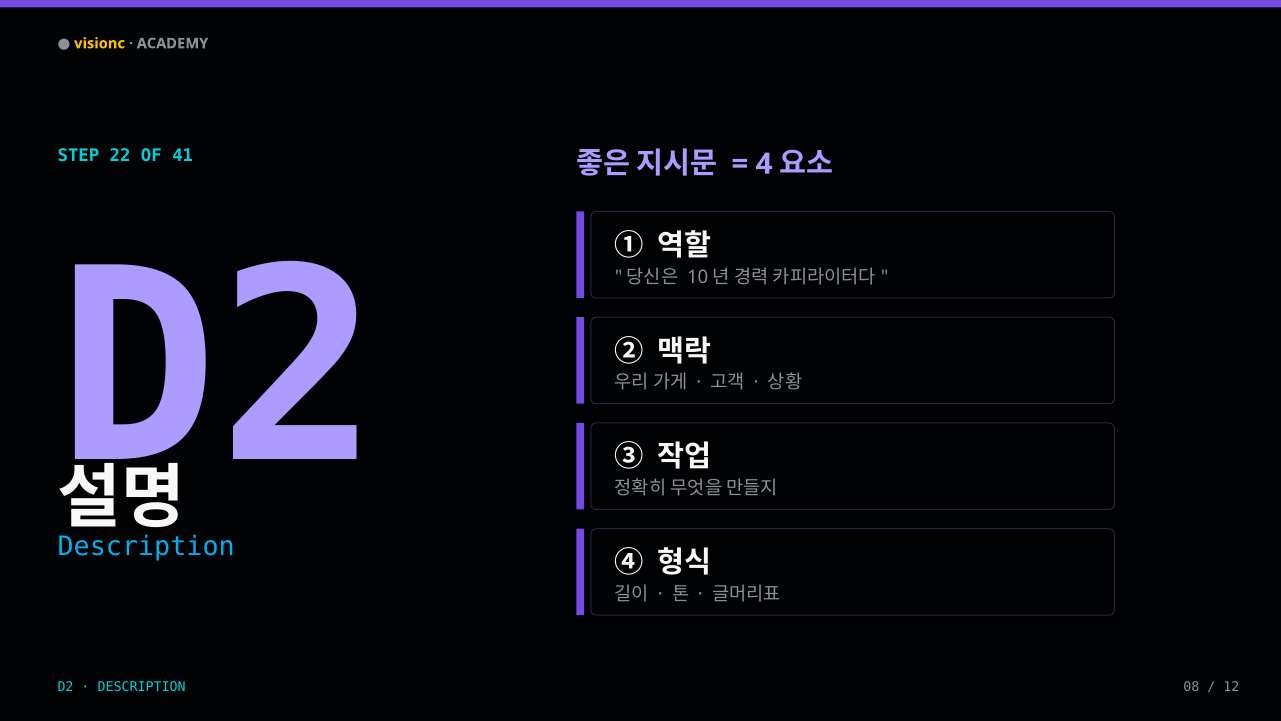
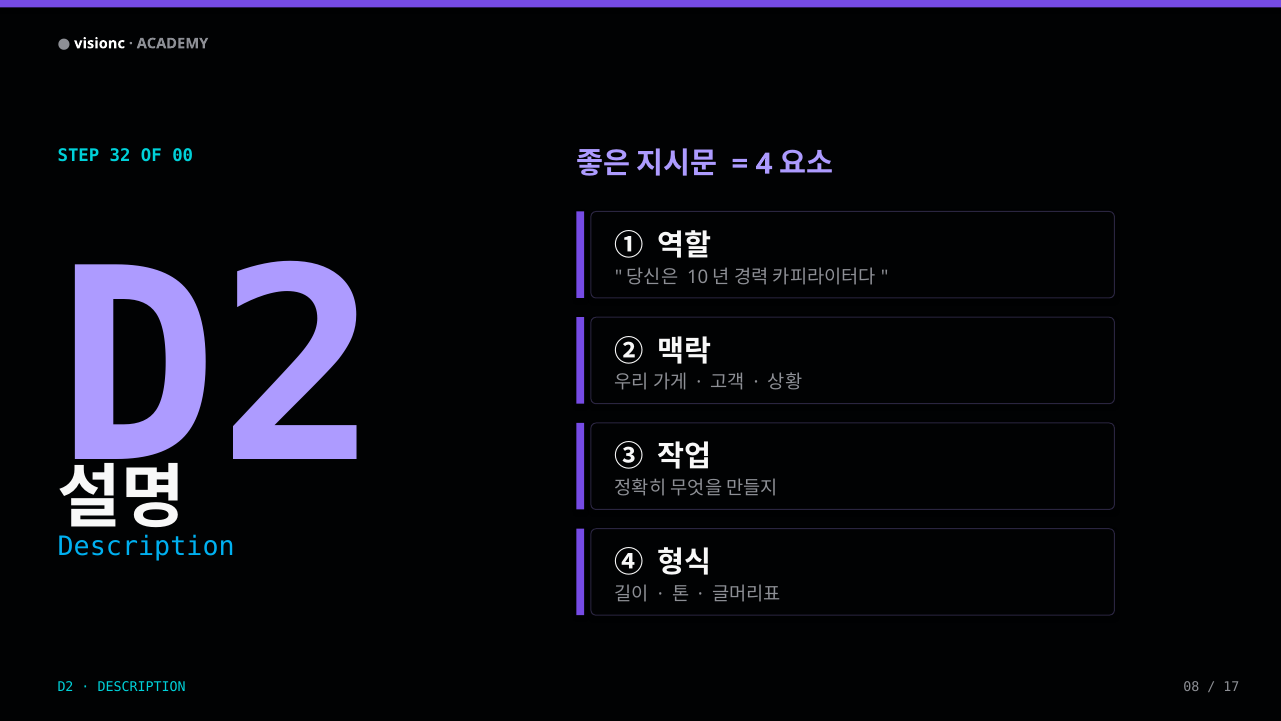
visionc colour: yellow -> white
22: 22 -> 32
41: 41 -> 00
12: 12 -> 17
